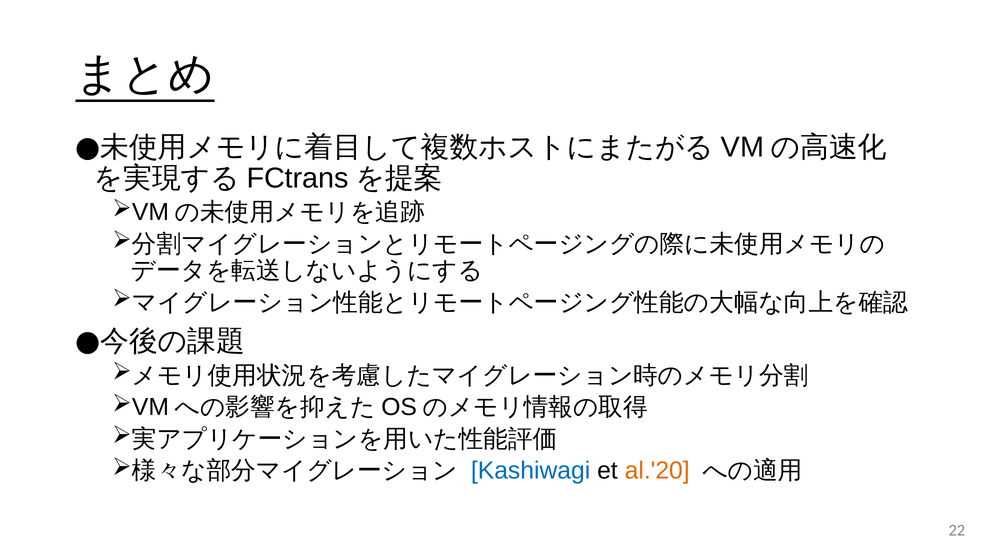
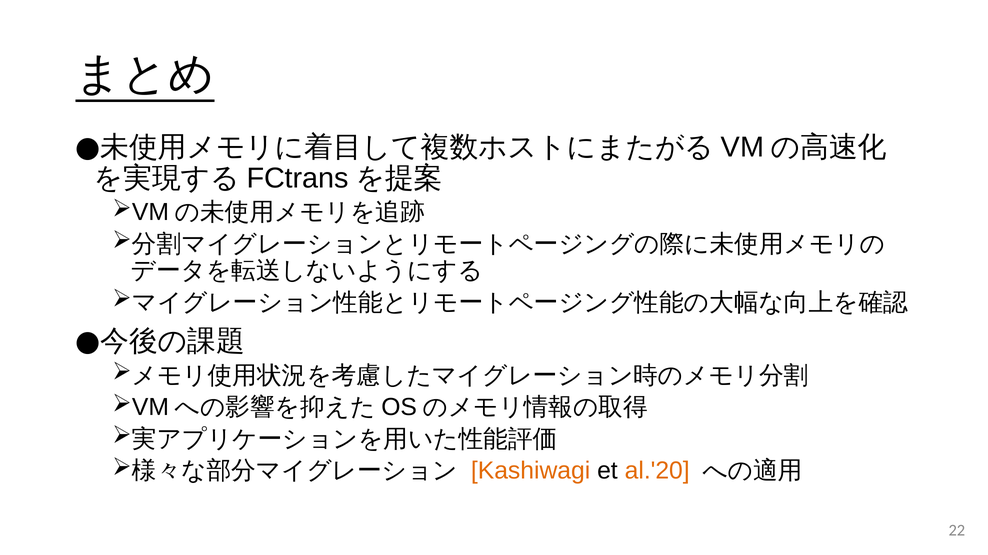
Kashiwagi colour: blue -> orange
